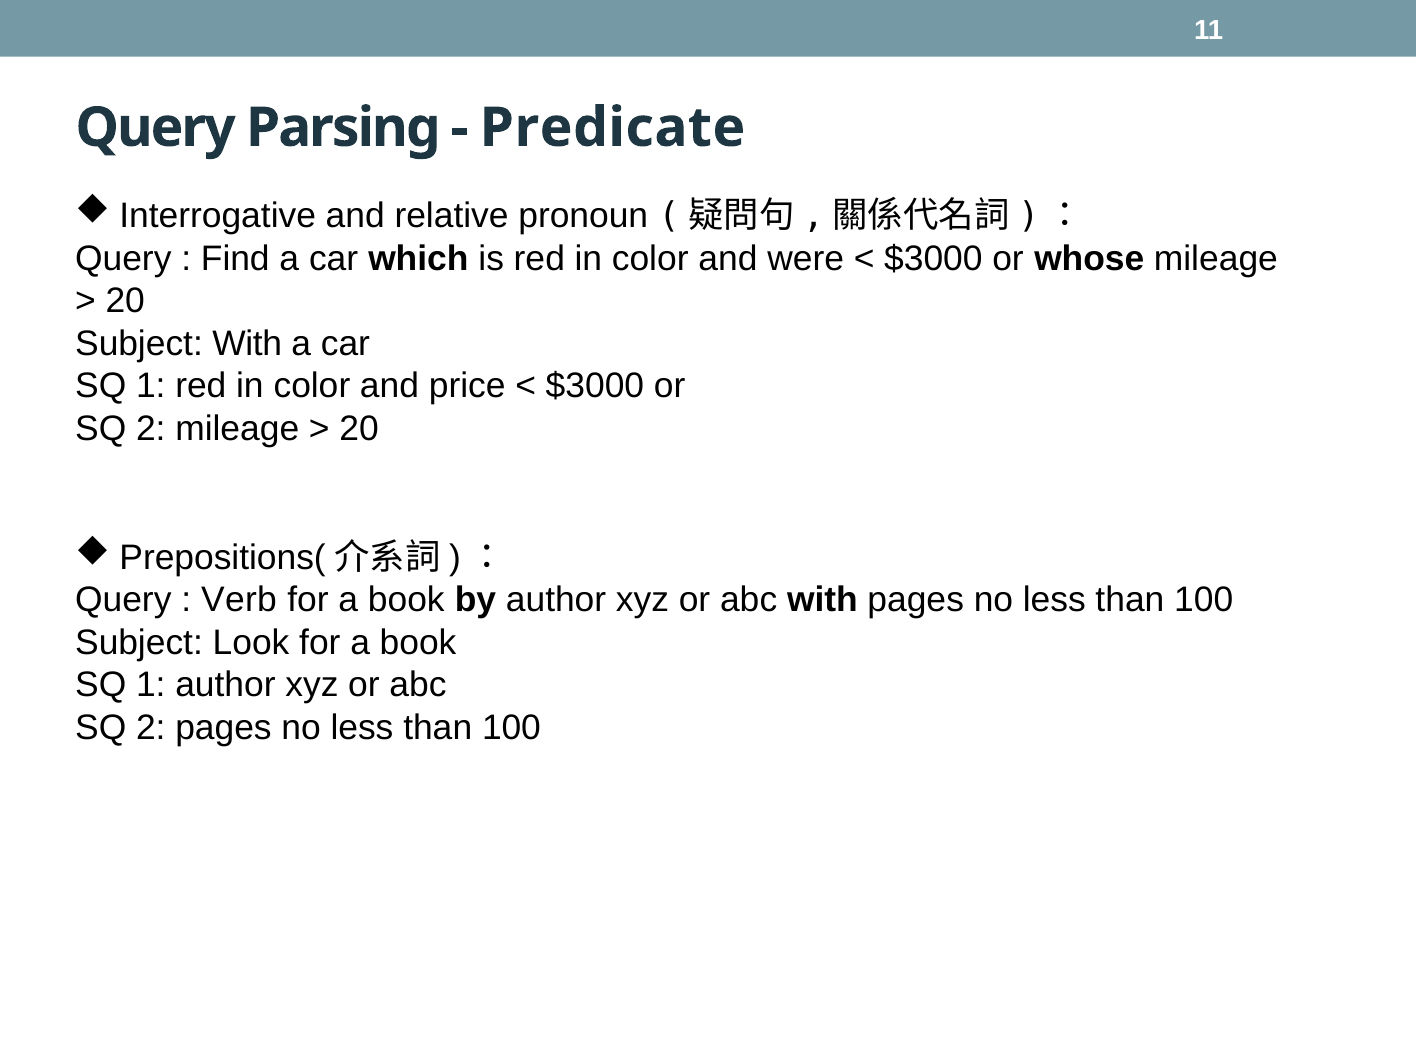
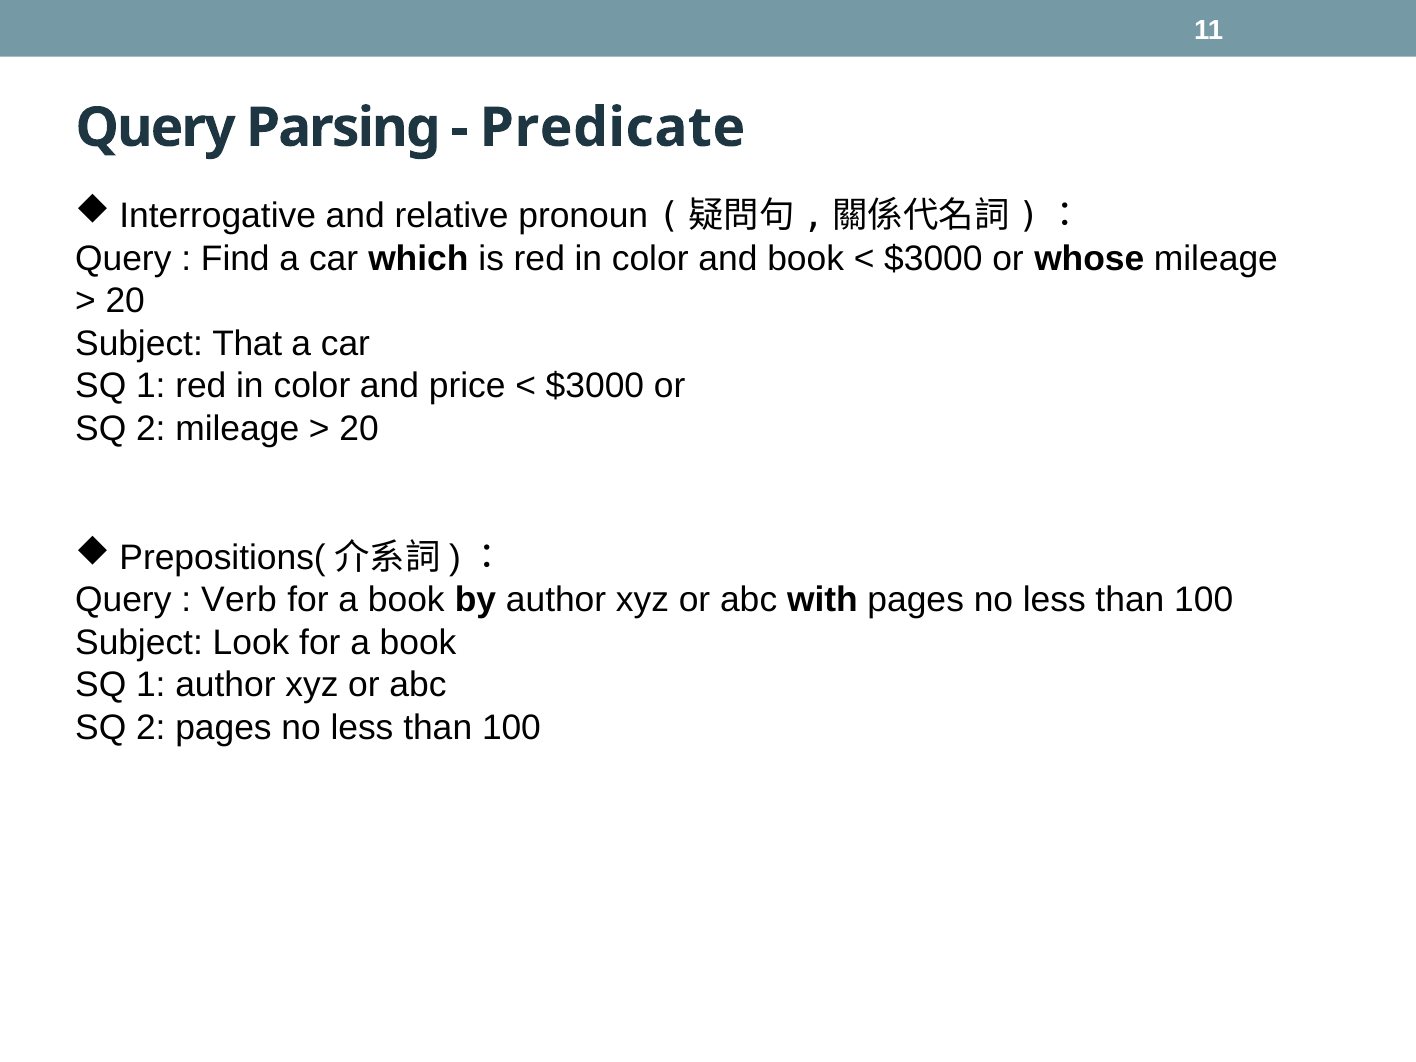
and were: were -> book
Subject With: With -> That
